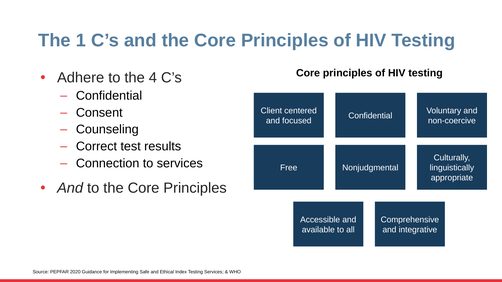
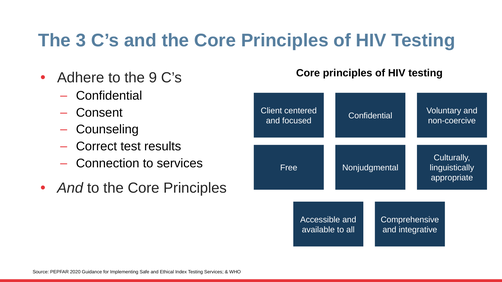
1: 1 -> 3
4: 4 -> 9
